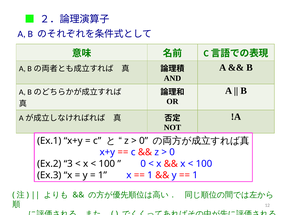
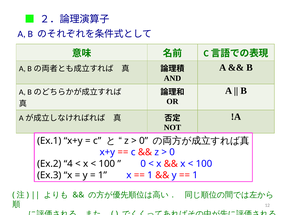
3: 3 -> 4
